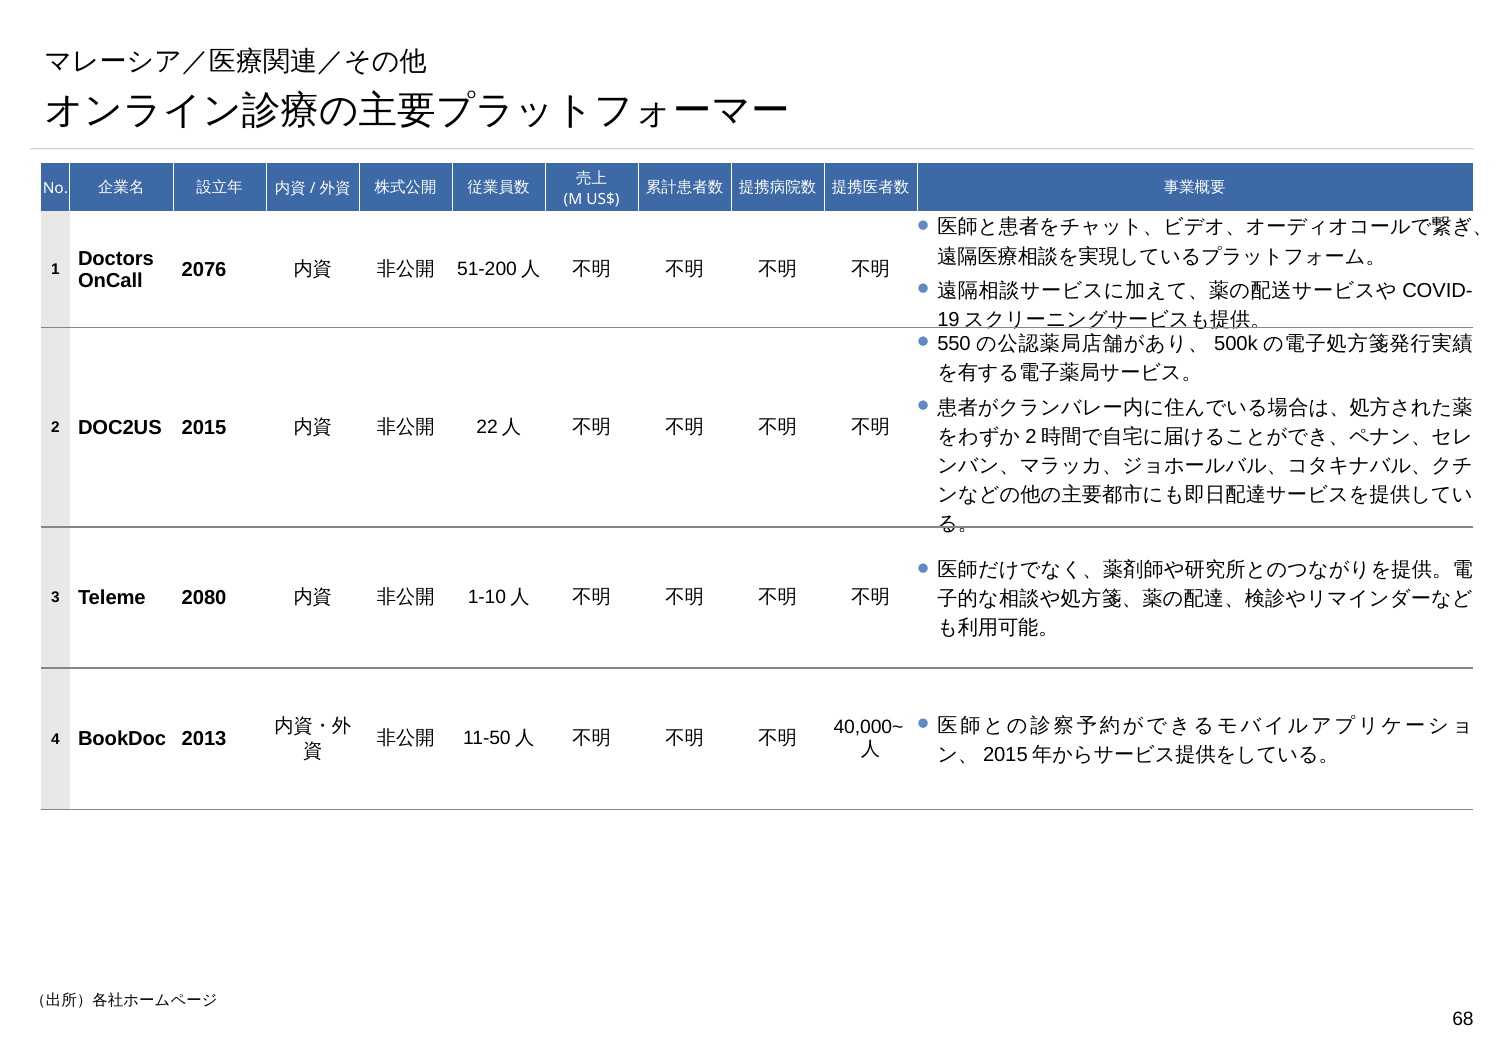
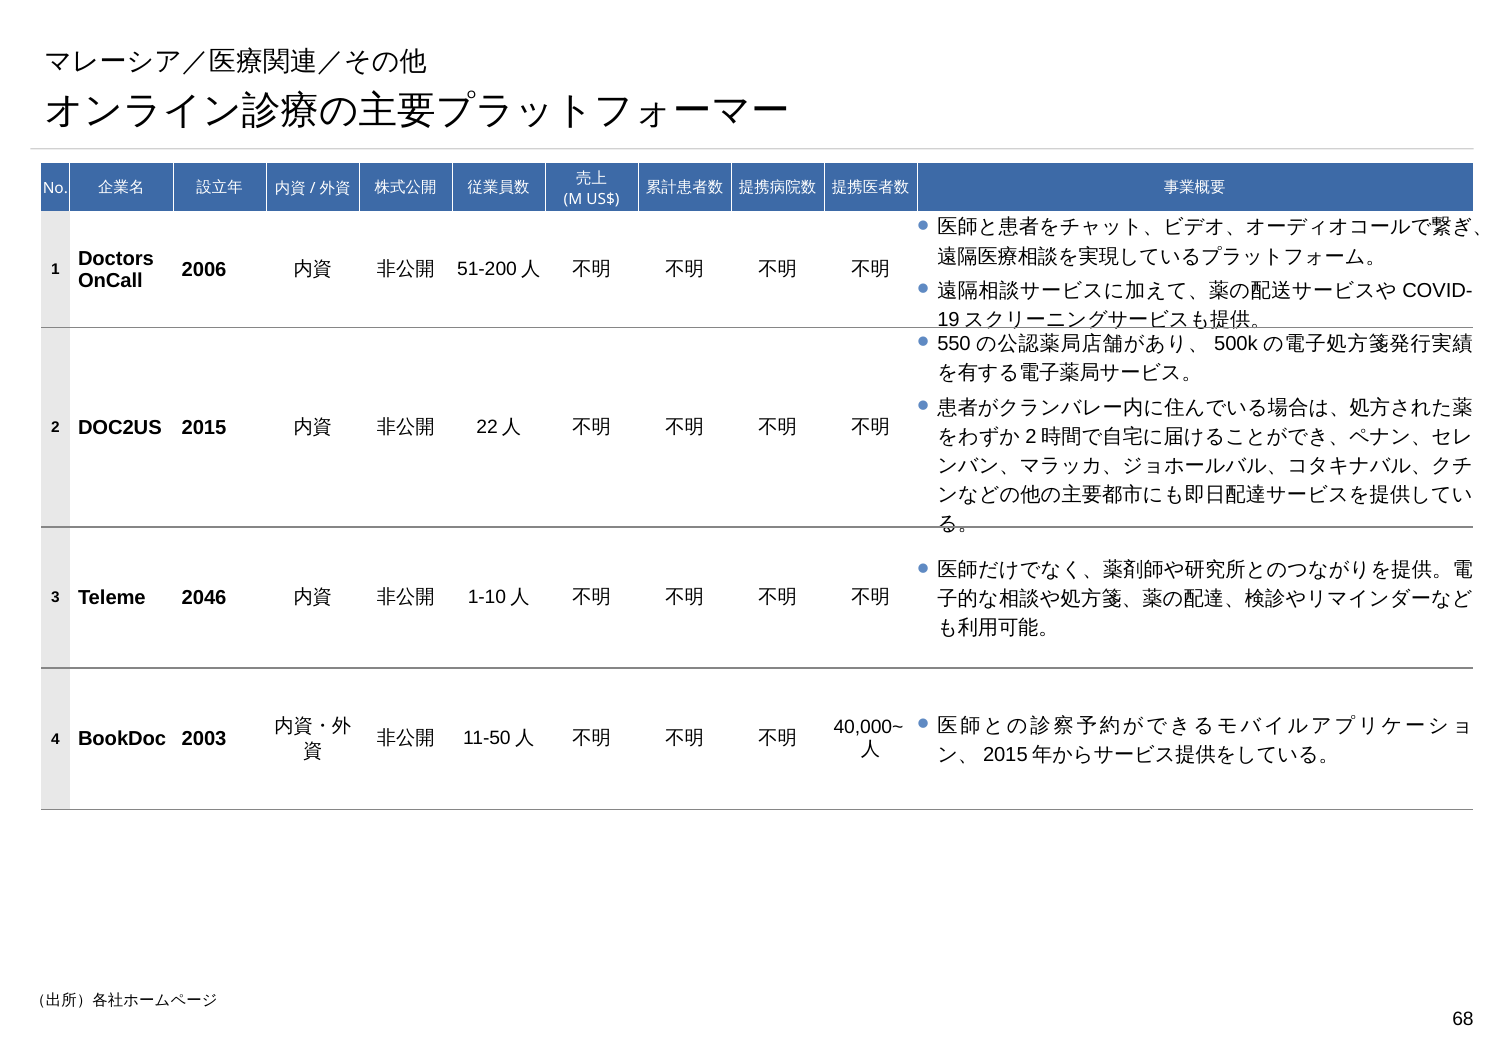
2076: 2076 -> 2006
2080: 2080 -> 2046
2013: 2013 -> 2003
